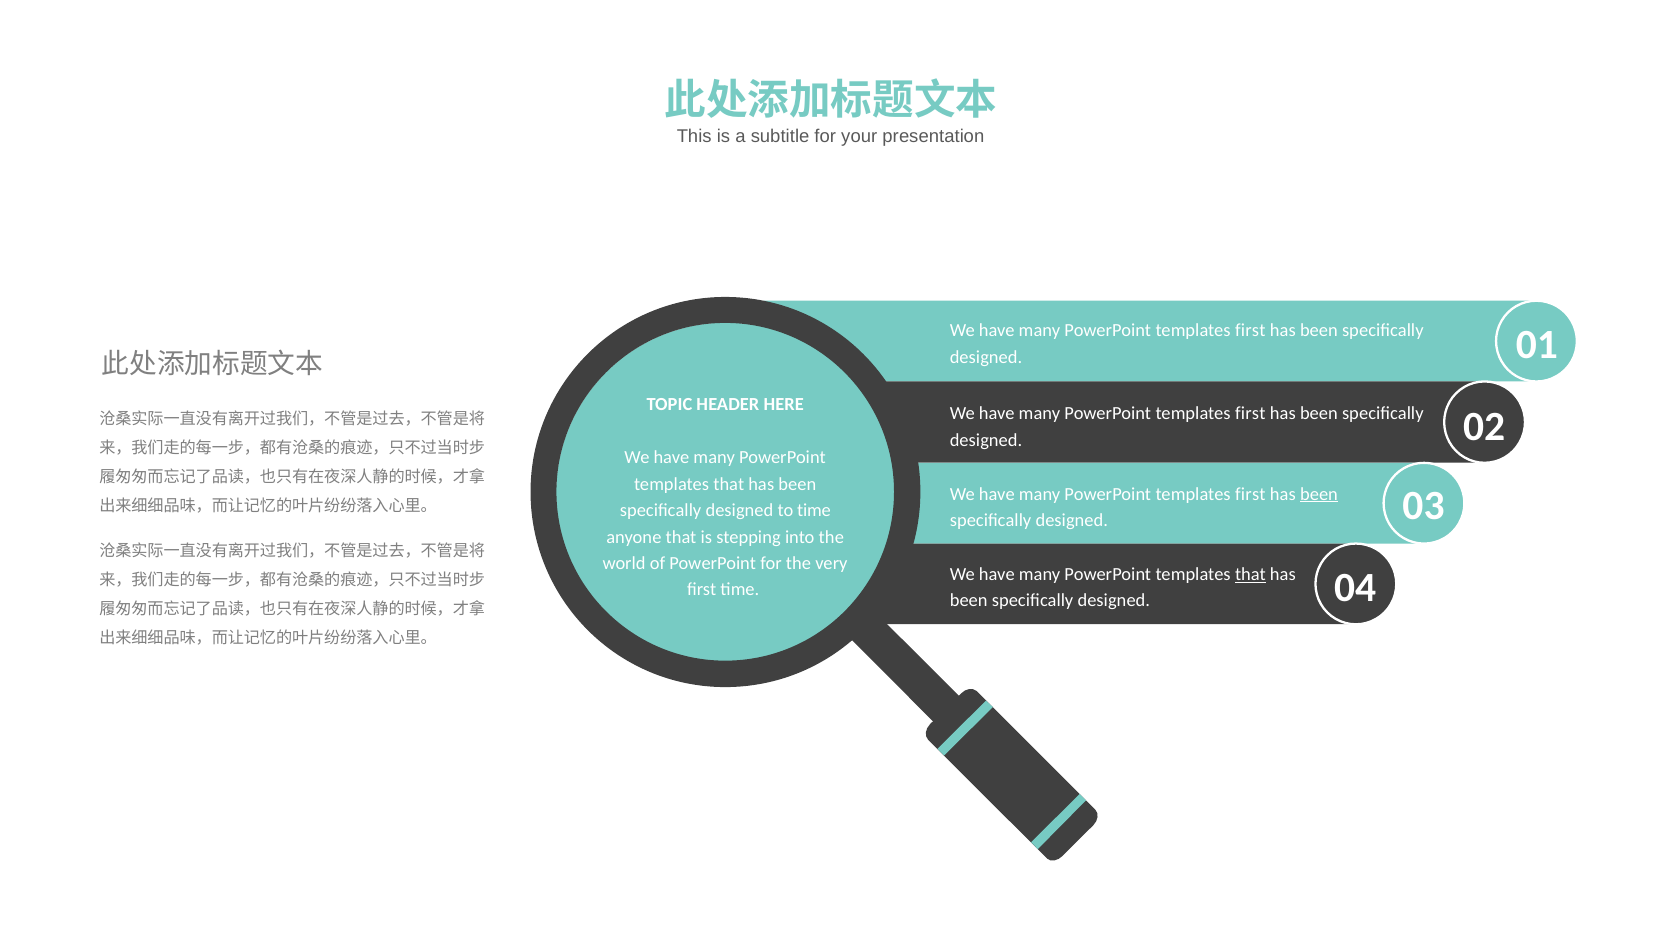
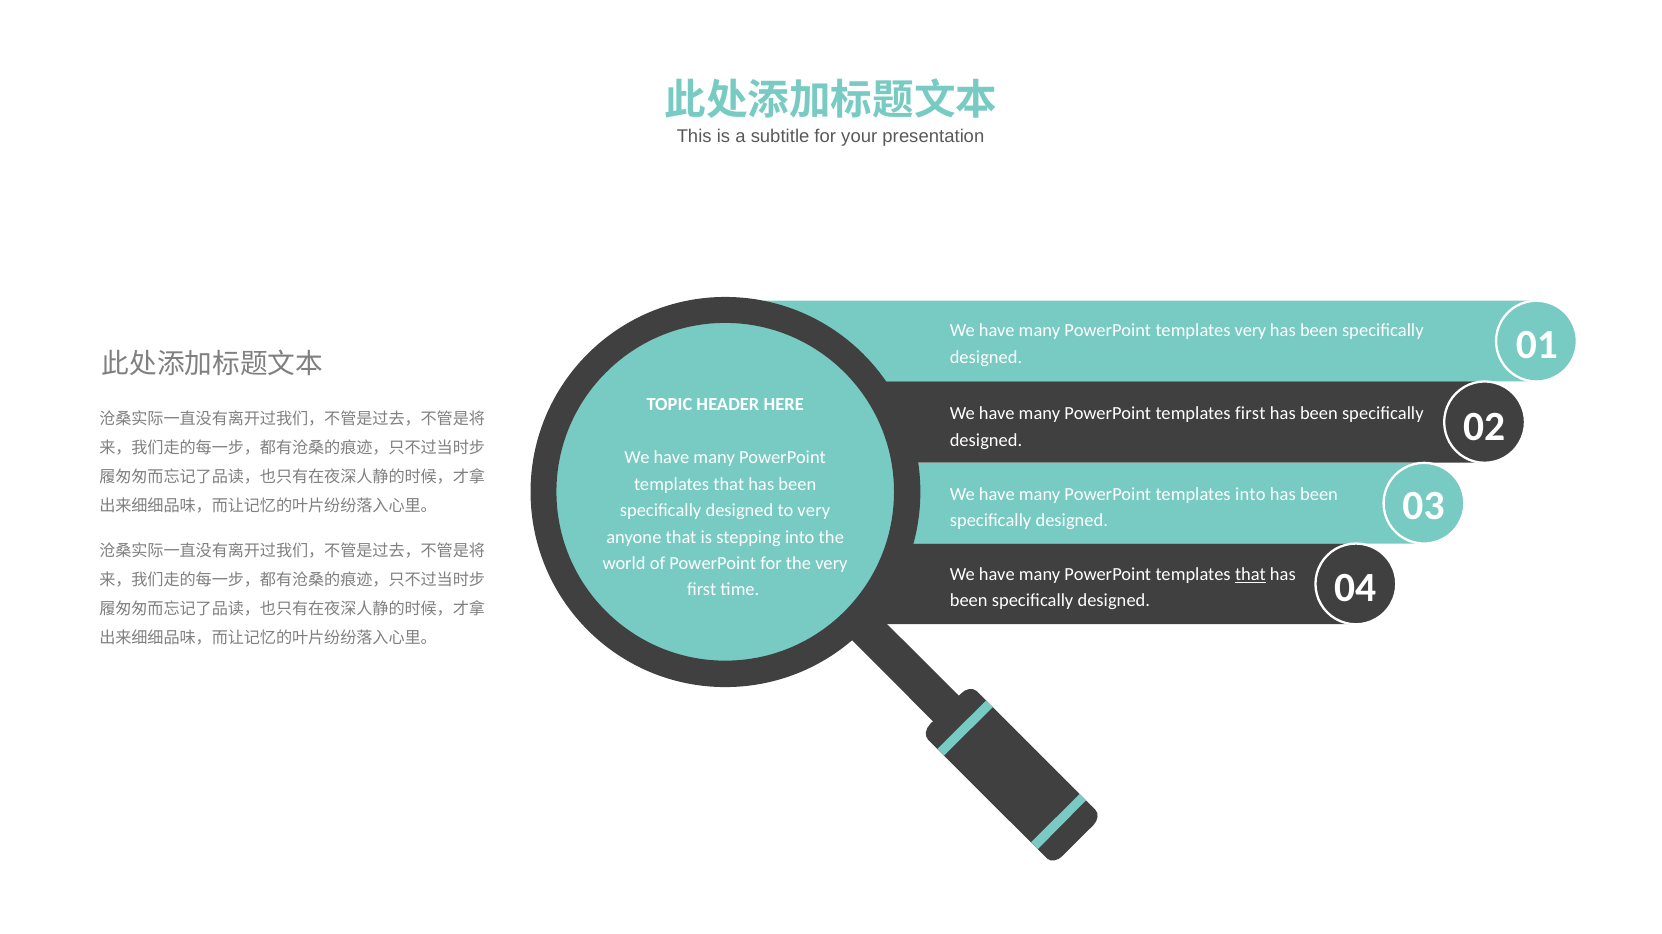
first at (1250, 331): first -> very
first at (1250, 494): first -> into
been at (1319, 494) underline: present -> none
to time: time -> very
